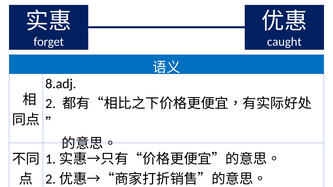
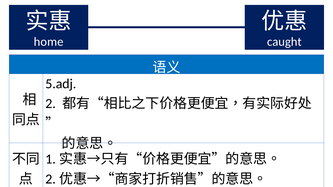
forget: forget -> home
8.adj: 8.adj -> 5.adj
